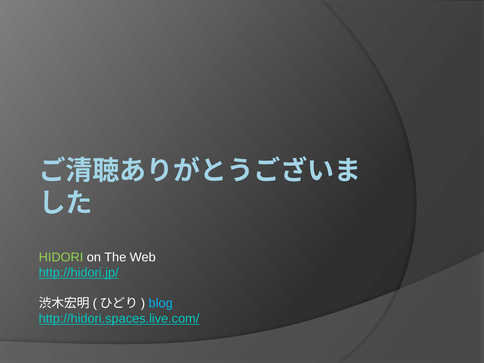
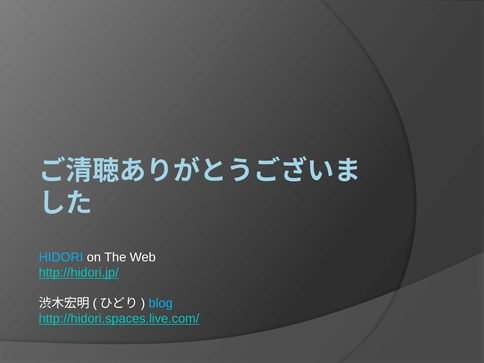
HIDORI colour: light green -> light blue
